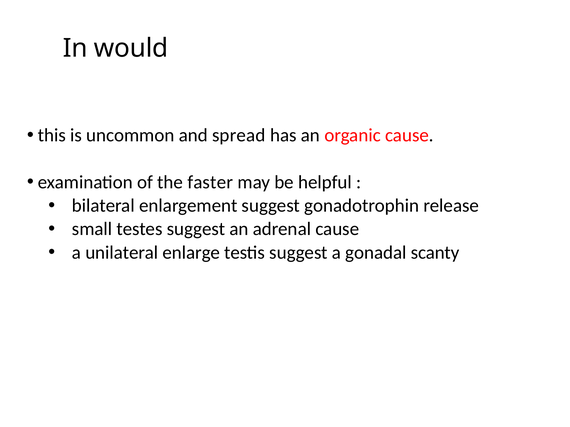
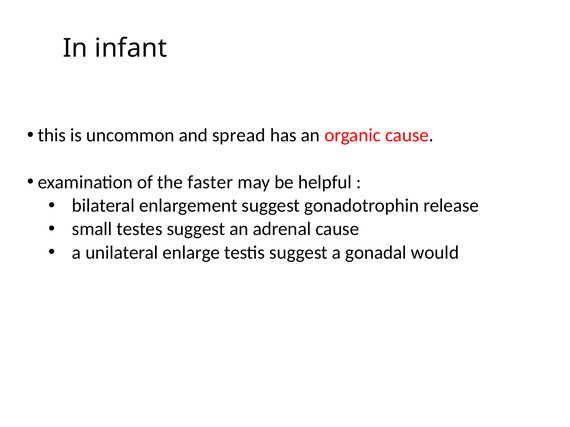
would: would -> infant
scanty: scanty -> would
